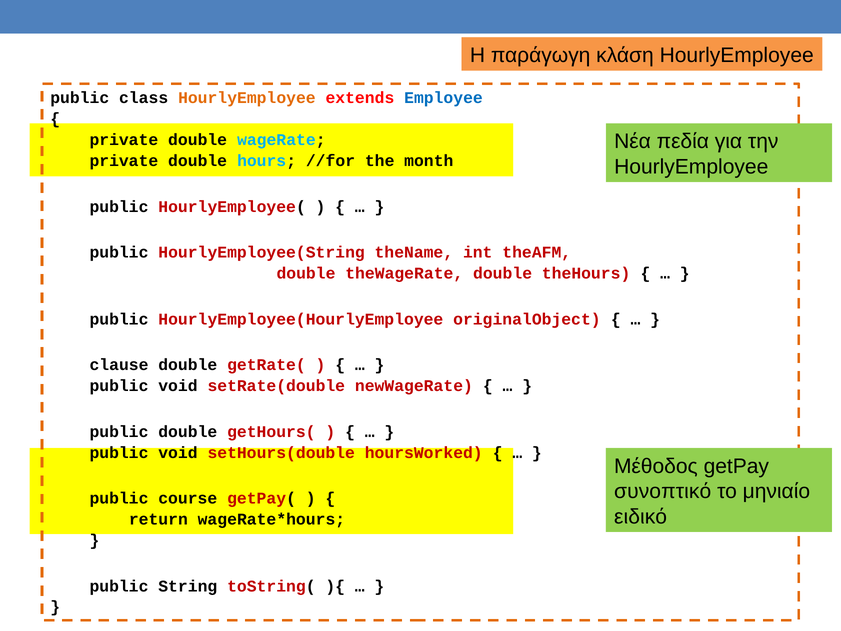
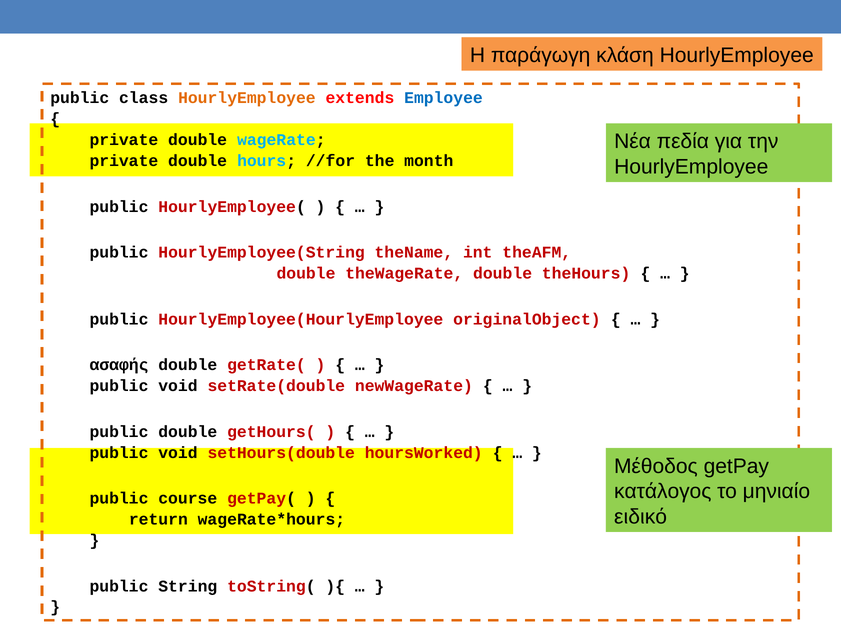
clause: clause -> ασαφής
συνοπτικό: συνοπτικό -> κατάλογος
